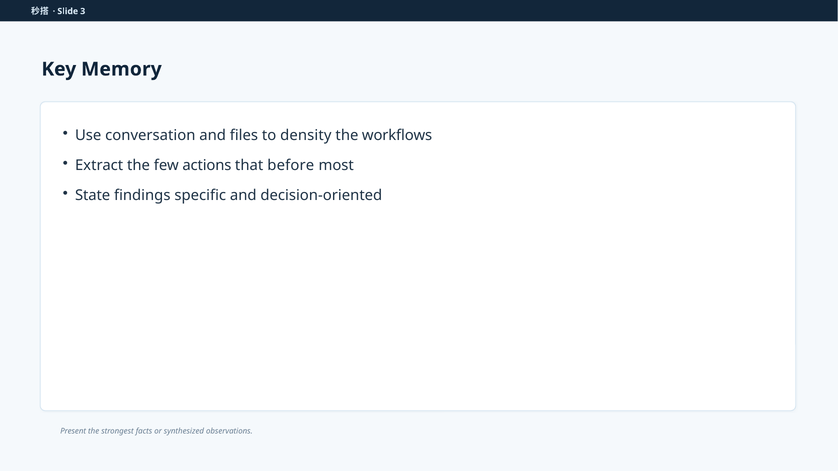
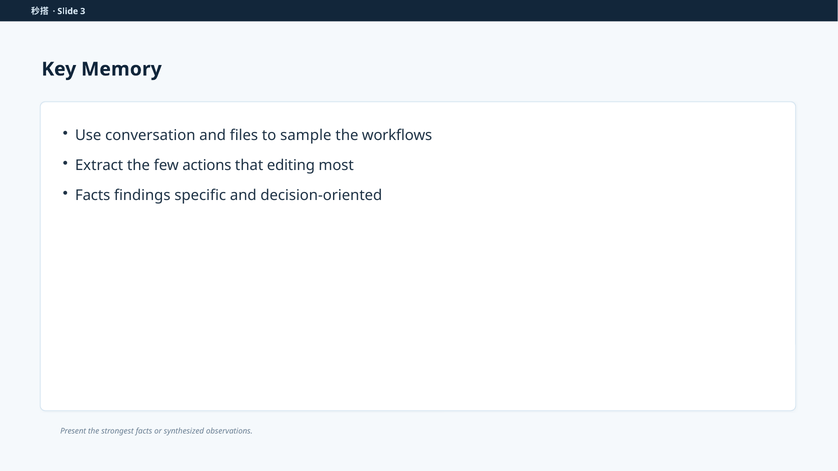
density: density -> sample
before: before -> editing
State at (93, 196): State -> Facts
